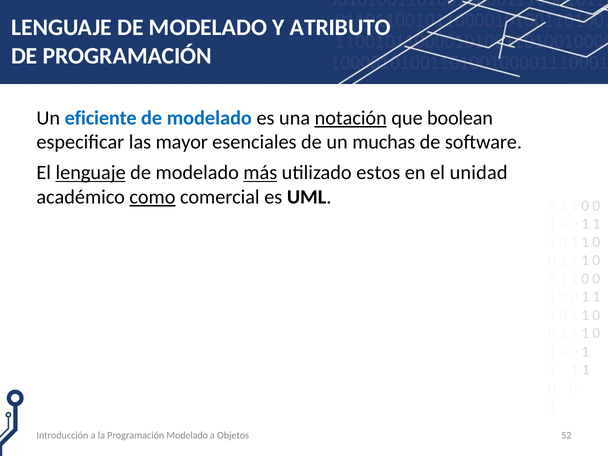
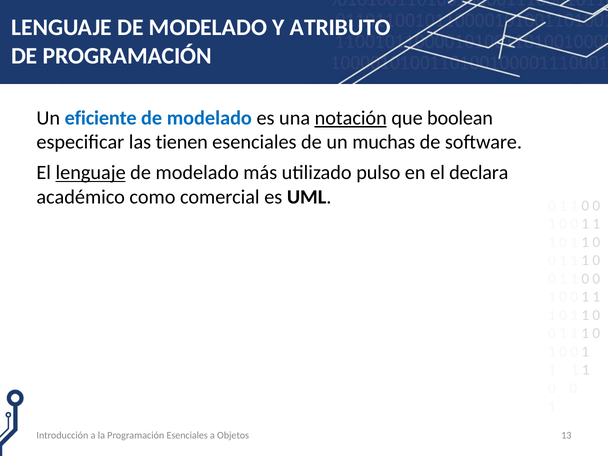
mayor: mayor -> tienen
más underline: present -> none
estos: estos -> pulso
unidad: unidad -> declara
como underline: present -> none
Programación Modelado: Modelado -> Esenciales
52: 52 -> 13
